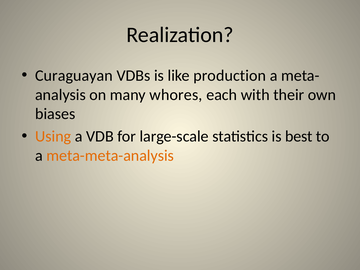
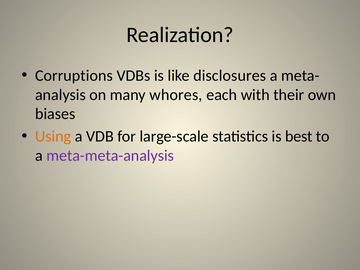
Curaguayan: Curaguayan -> Corruptions
production: production -> disclosures
meta-meta-analysis colour: orange -> purple
